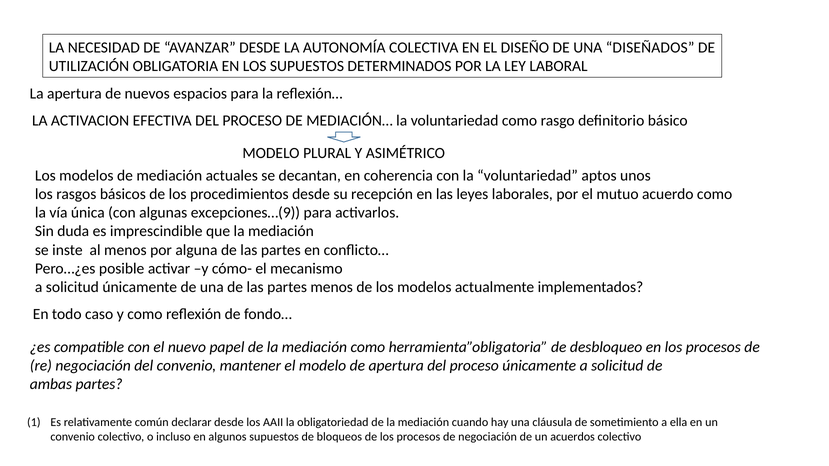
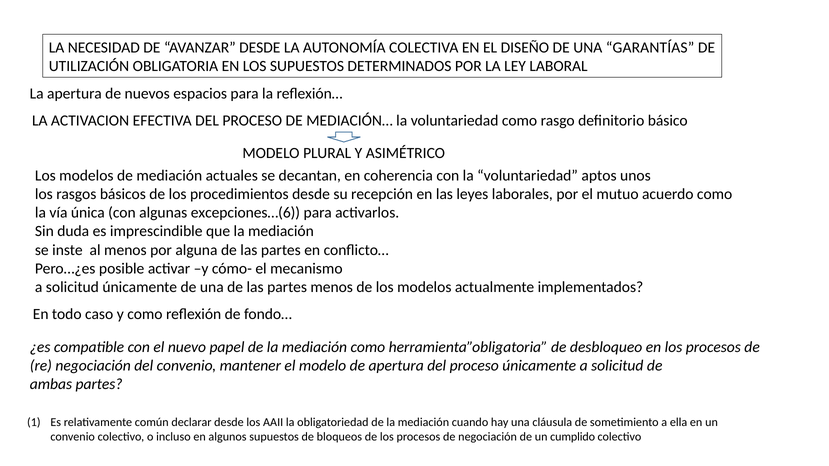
DISEÑADOS: DISEÑADOS -> GARANTÍAS
excepciones…(9: excepciones…(9 -> excepciones…(6
acuerdos: acuerdos -> cumplido
